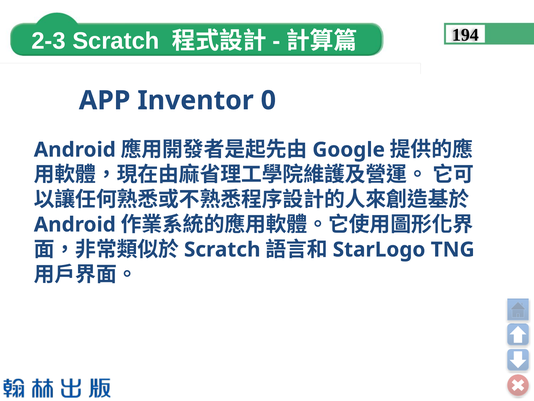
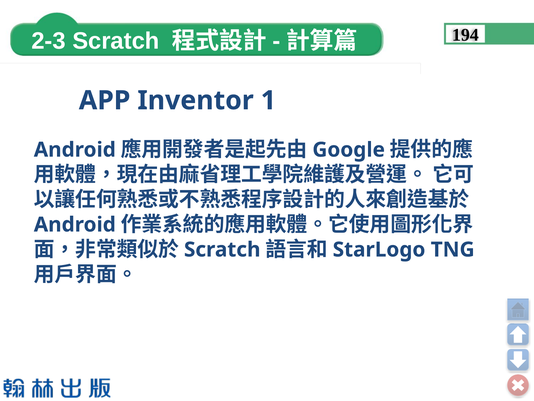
0: 0 -> 1
